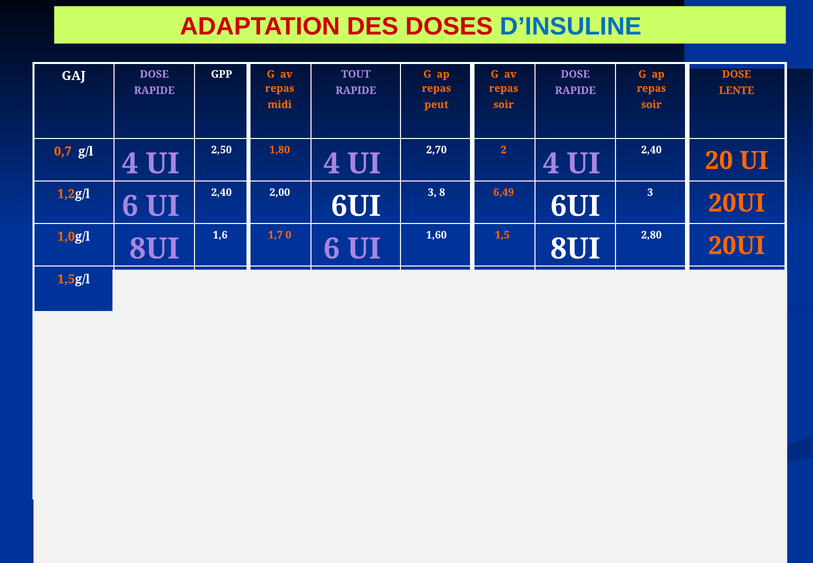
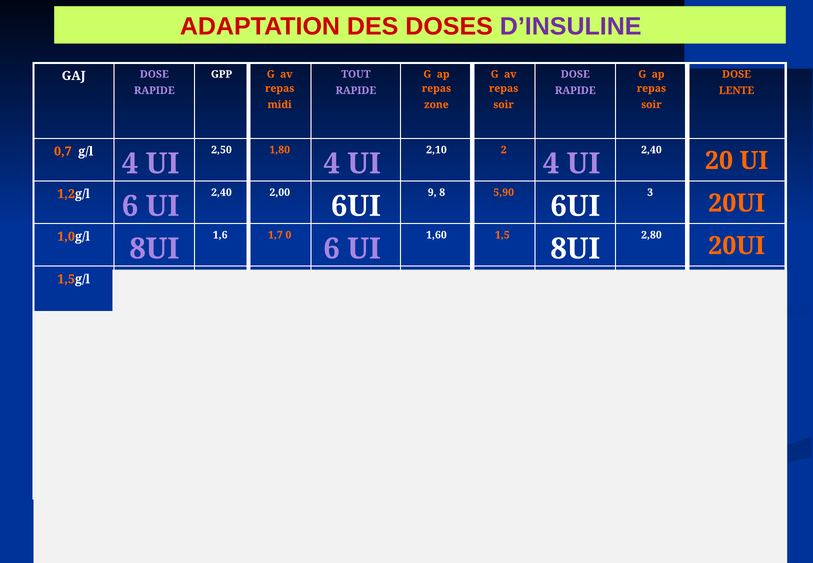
D’INSULINE colour: blue -> purple
peut: peut -> zone
2,70: 2,70 -> 2,10
3 at (432, 192): 3 -> 9
6,49: 6,49 -> 5,90
